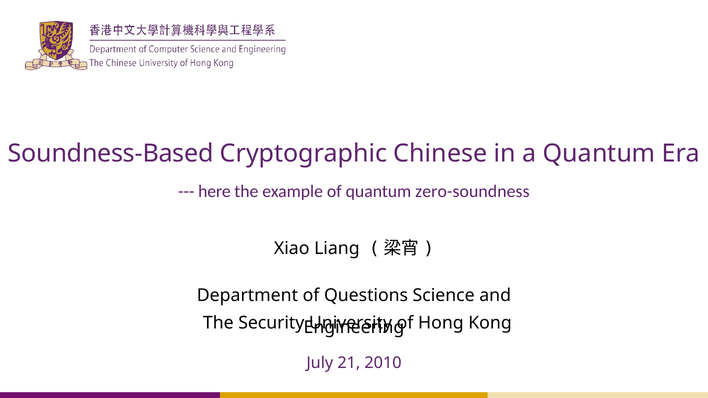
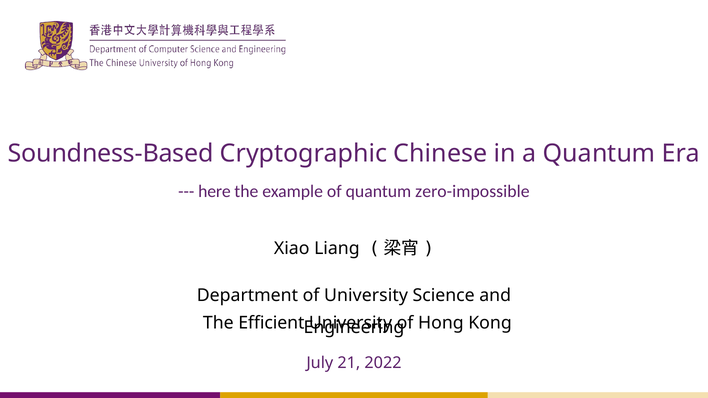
zero-soundness: zero-soundness -> zero-impossible
of Questions: Questions -> University
Security: Security -> Efficient
2010: 2010 -> 2022
